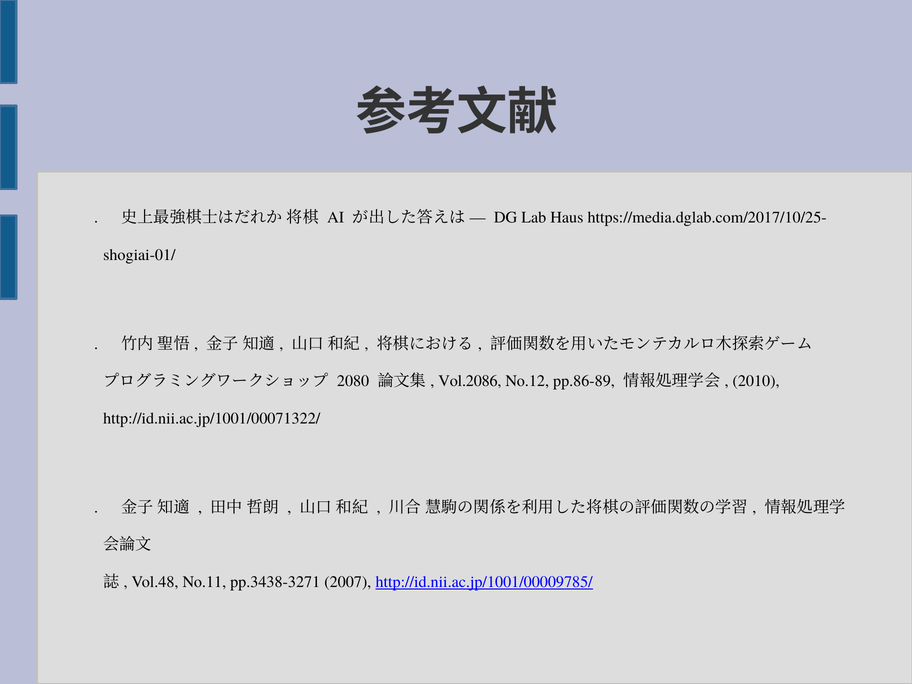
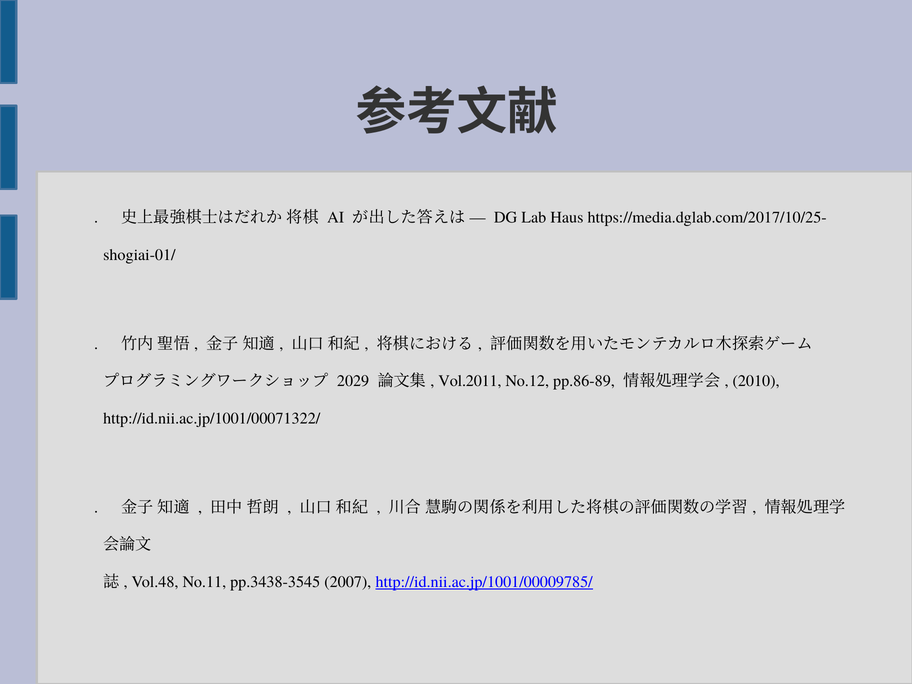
2080: 2080 -> 2029
Vol.2086: Vol.2086 -> Vol.2011
pp.3438-3271: pp.3438-3271 -> pp.3438-3545
